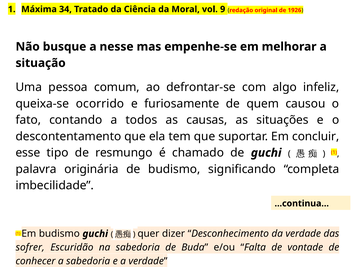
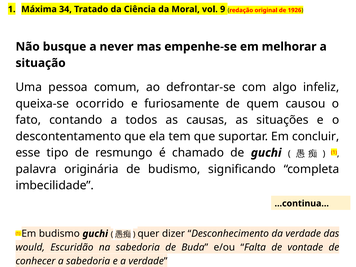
nesse: nesse -> never
sofrer: sofrer -> would
